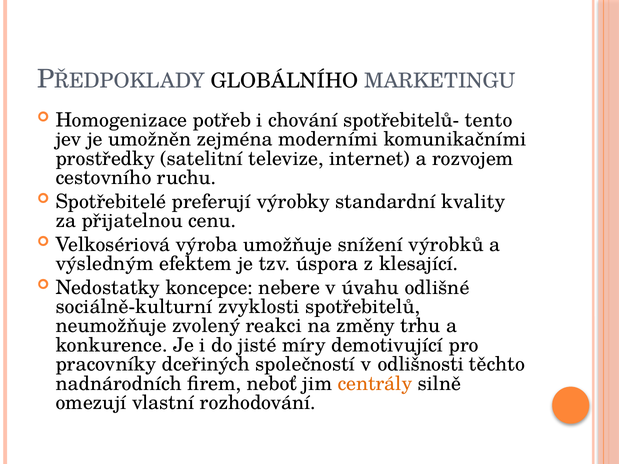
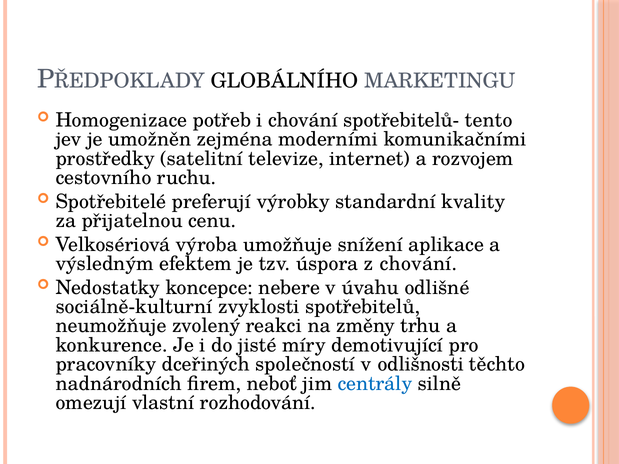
výrobků: výrobků -> aplikace
z klesající: klesající -> chování
centrály colour: orange -> blue
